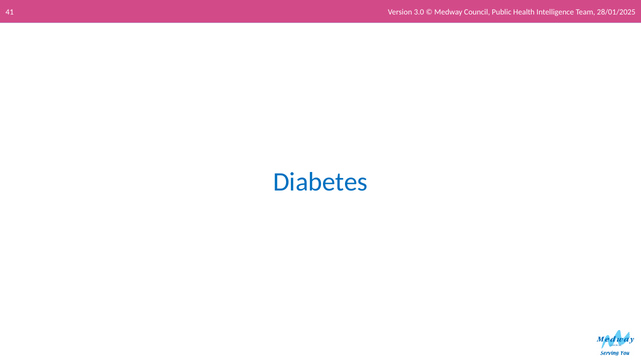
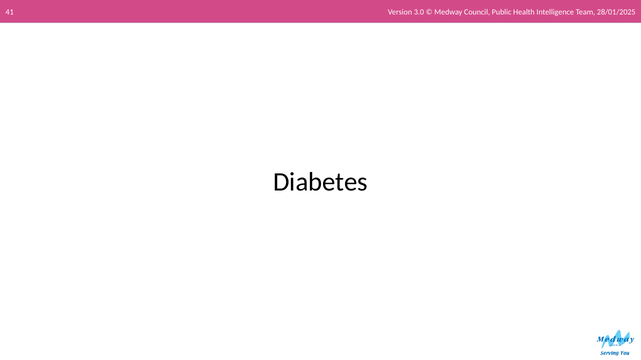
Diabetes colour: blue -> black
